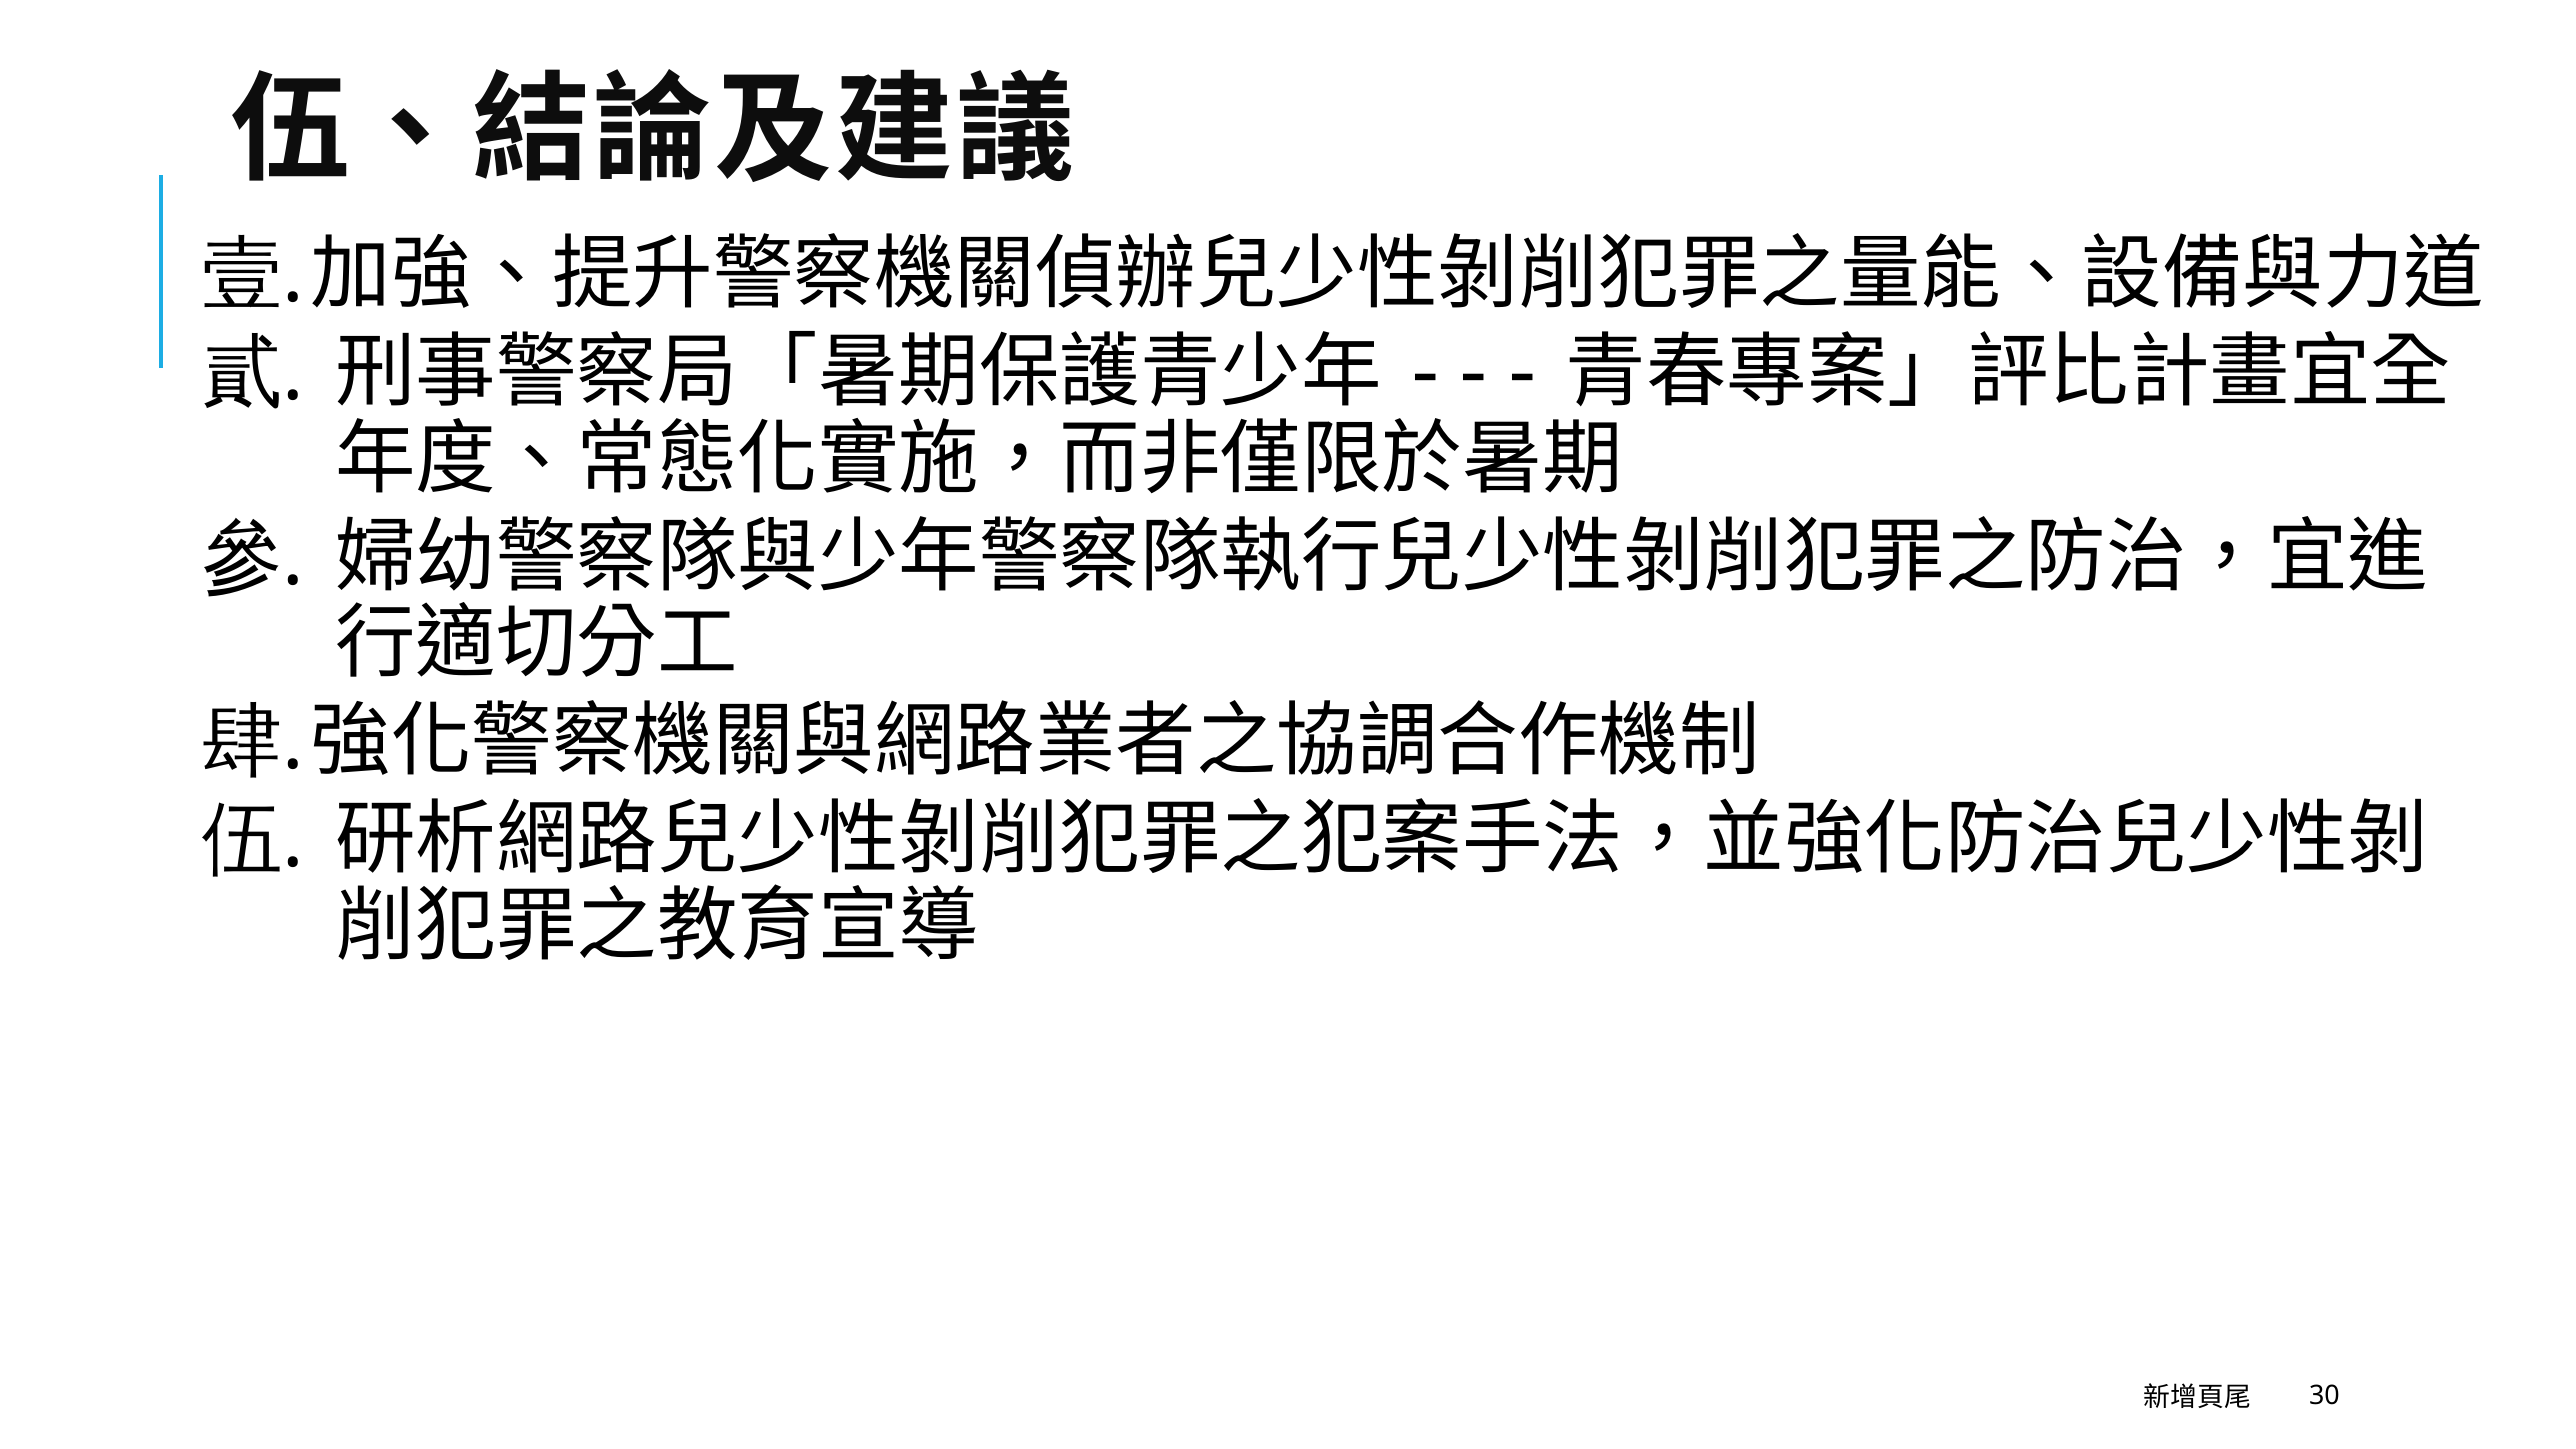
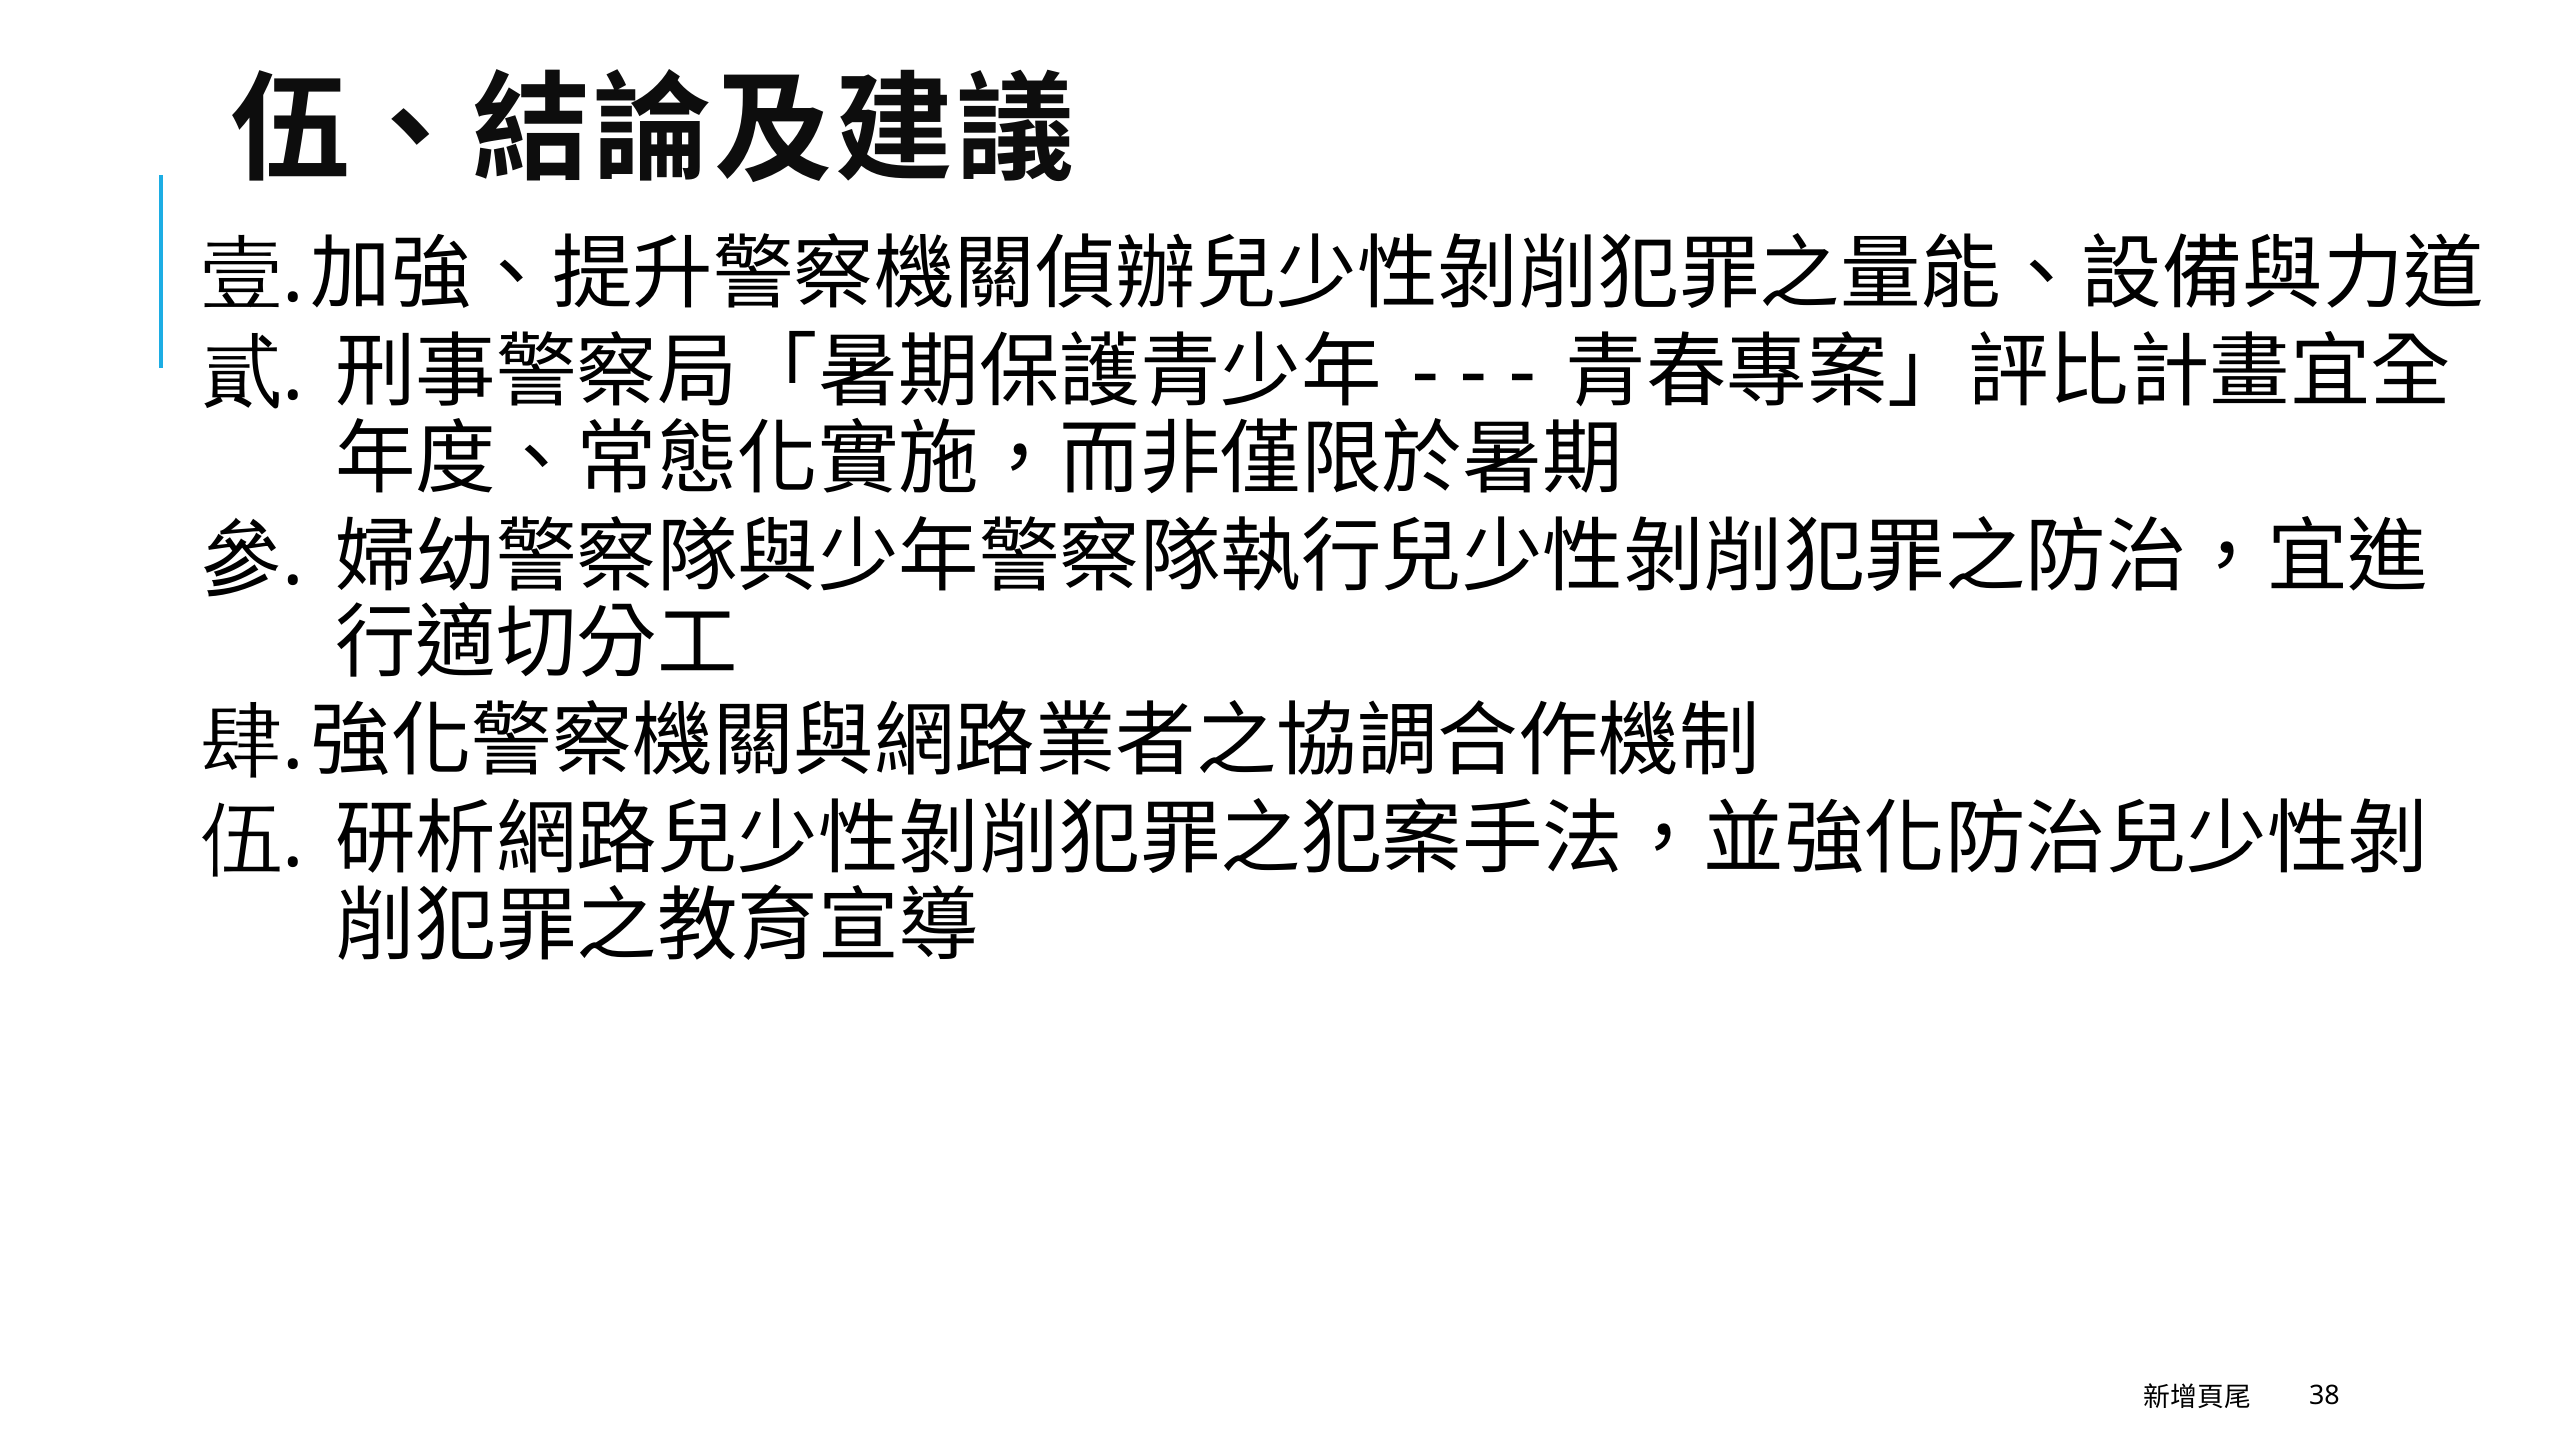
30: 30 -> 38
